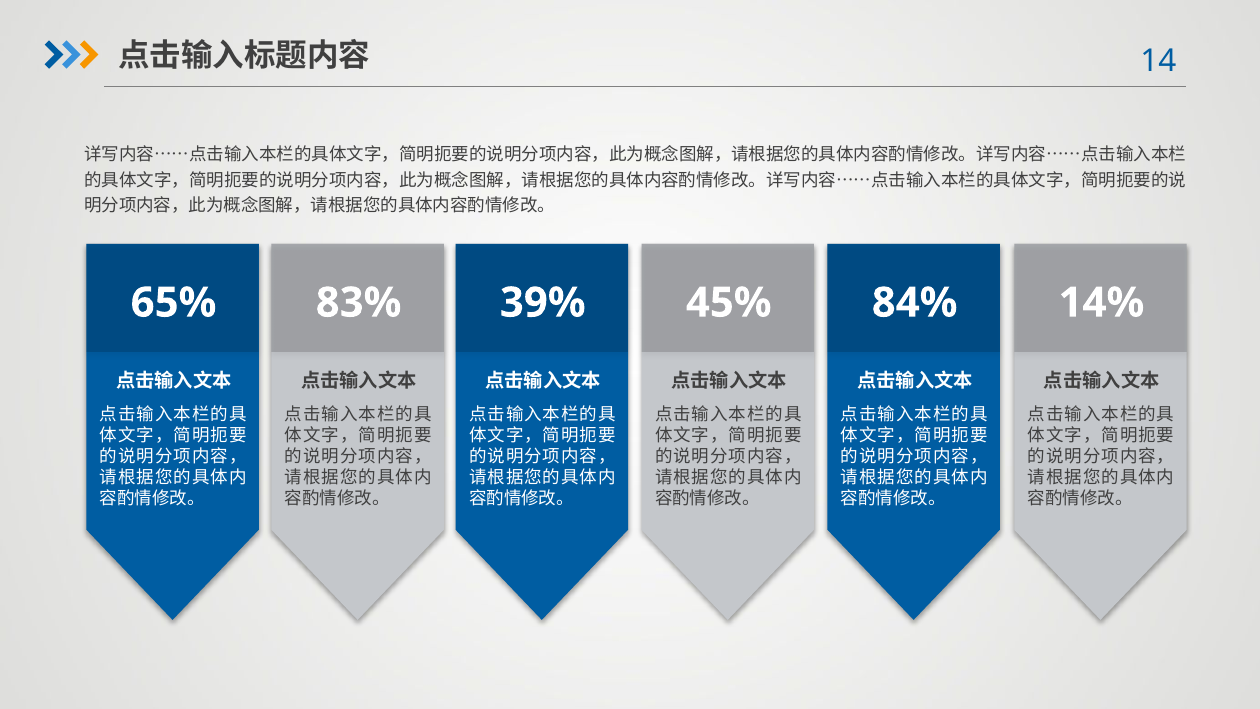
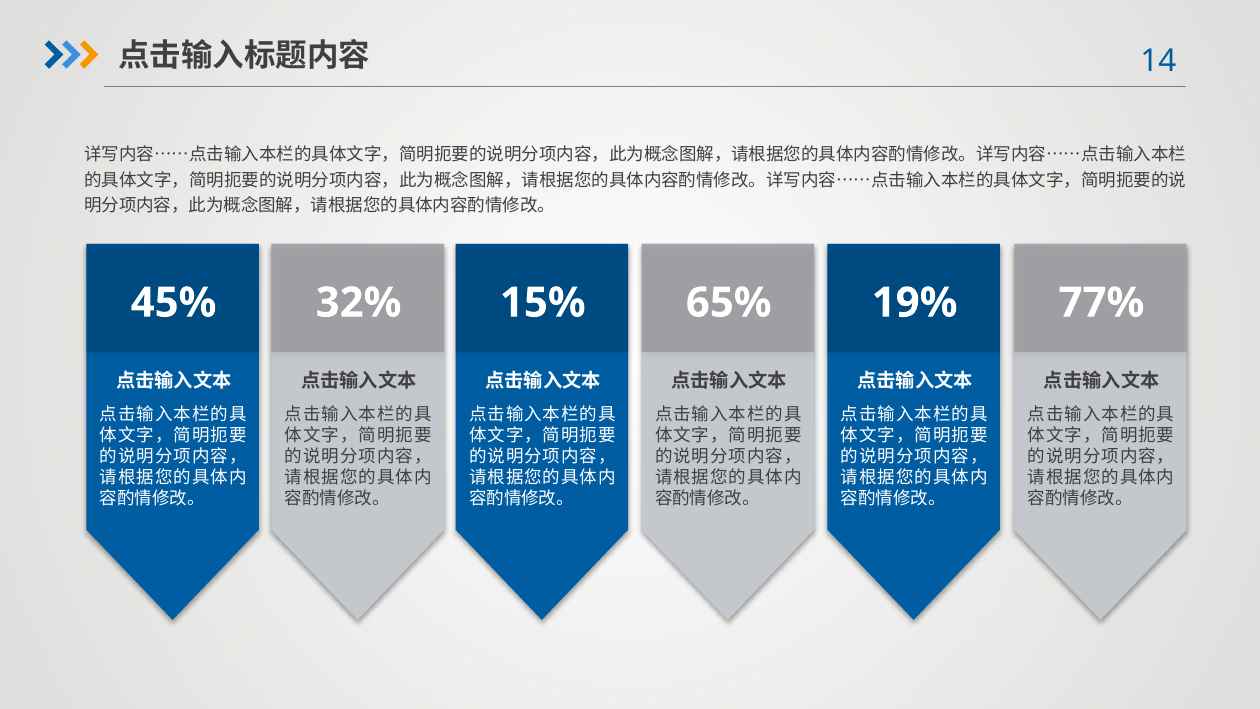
65%: 65% -> 45%
83%: 83% -> 32%
39%: 39% -> 15%
45%: 45% -> 65%
84%: 84% -> 19%
14%: 14% -> 77%
